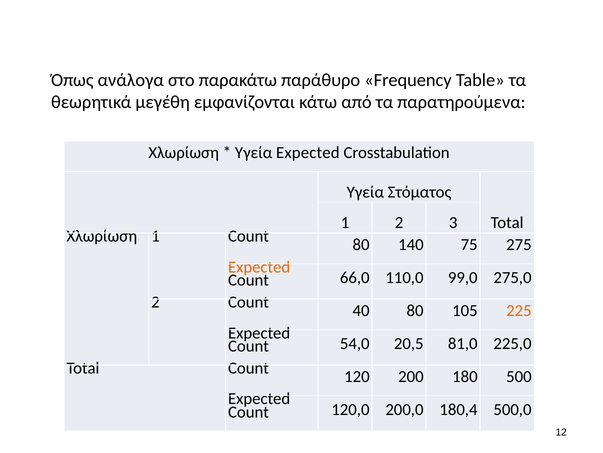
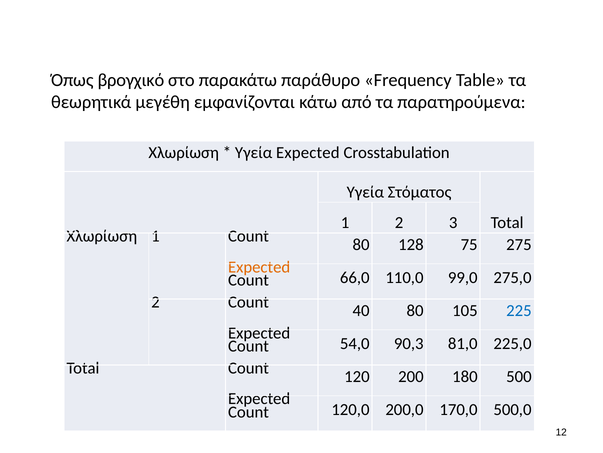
ανάλογα: ανάλογα -> βρογχικό
140: 140 -> 128
225 colour: orange -> blue
20,5: 20,5 -> 90,3
180,4: 180,4 -> 170,0
